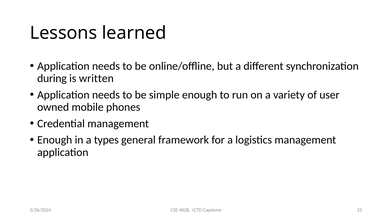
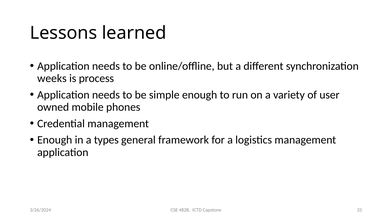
during: during -> weeks
written: written -> process
